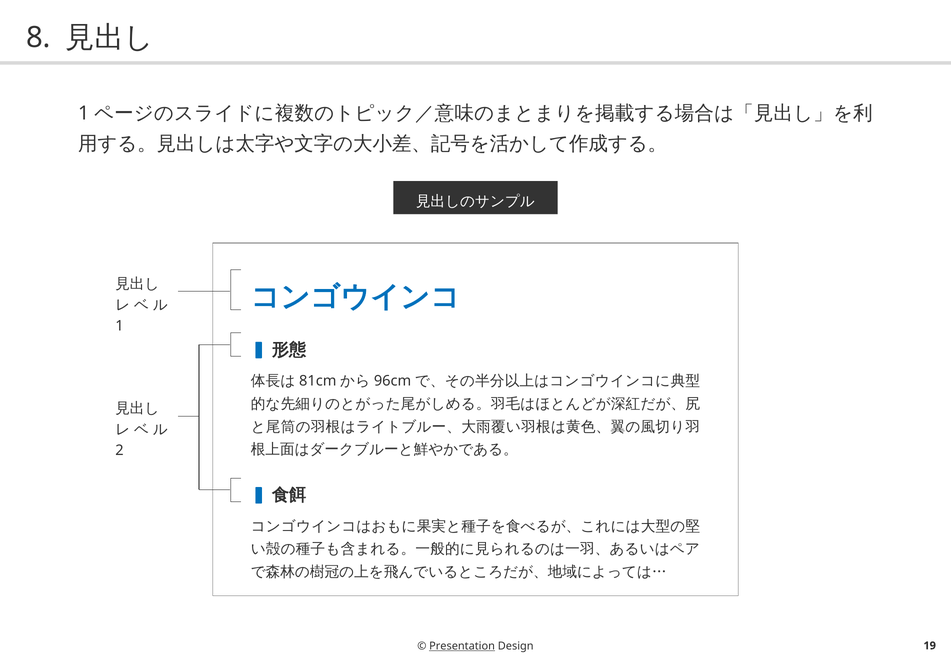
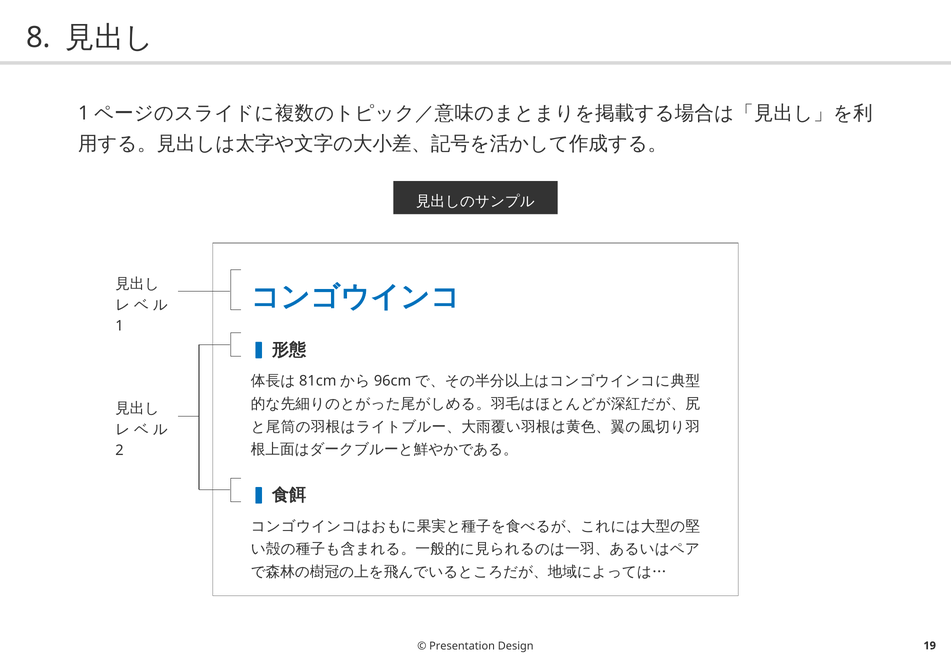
Presentation underline: present -> none
